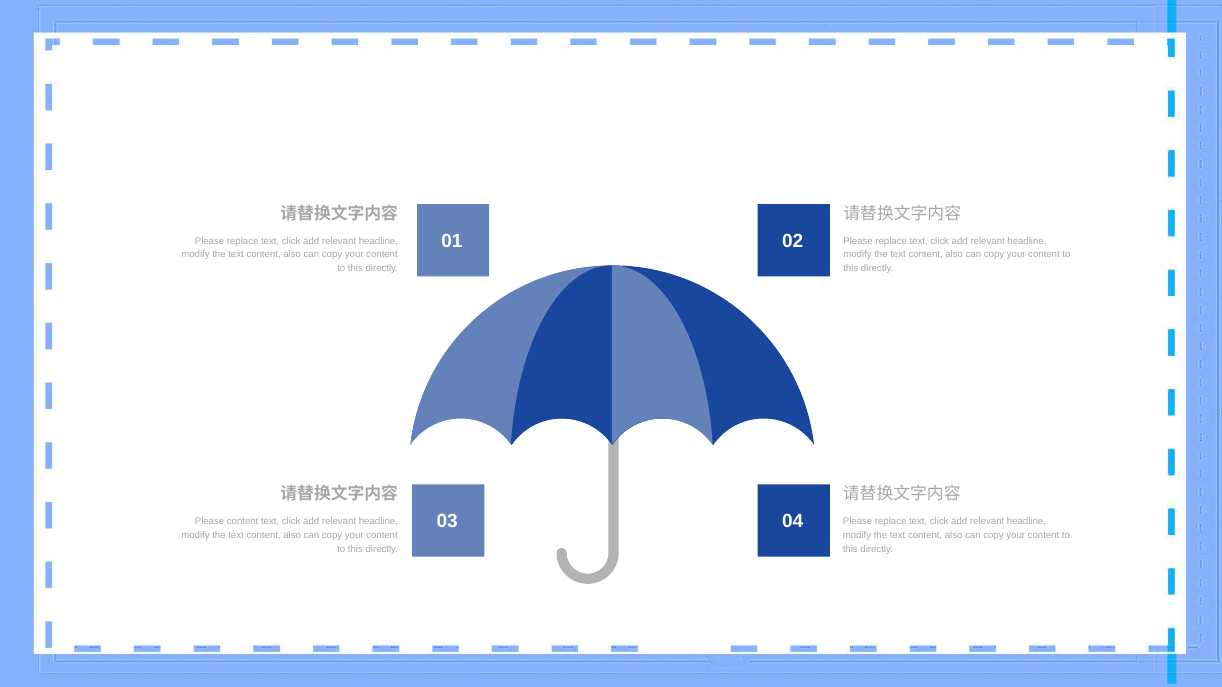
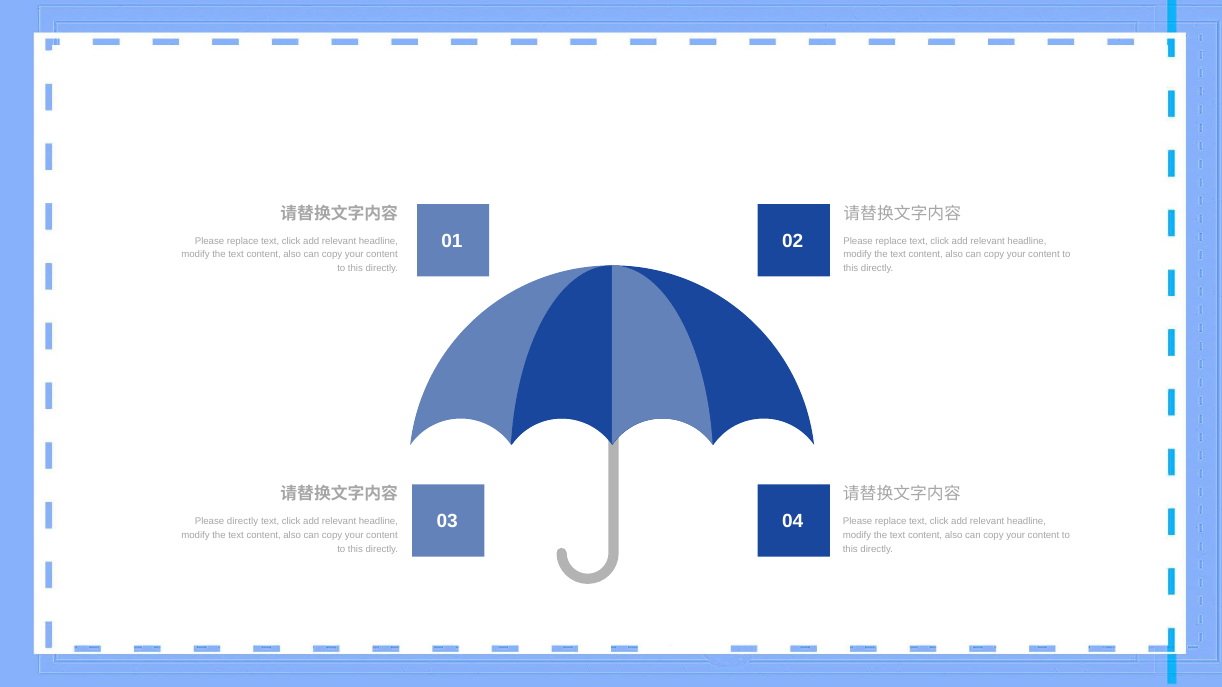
Please content: content -> directly
